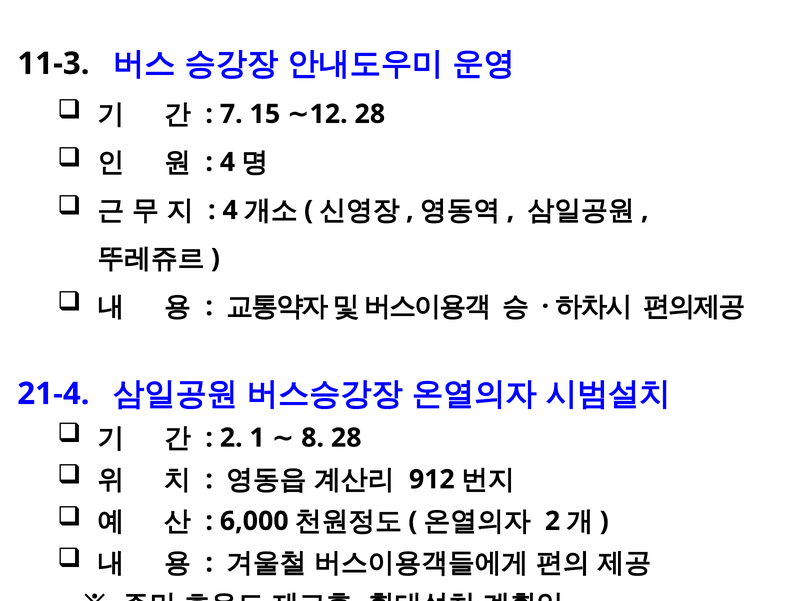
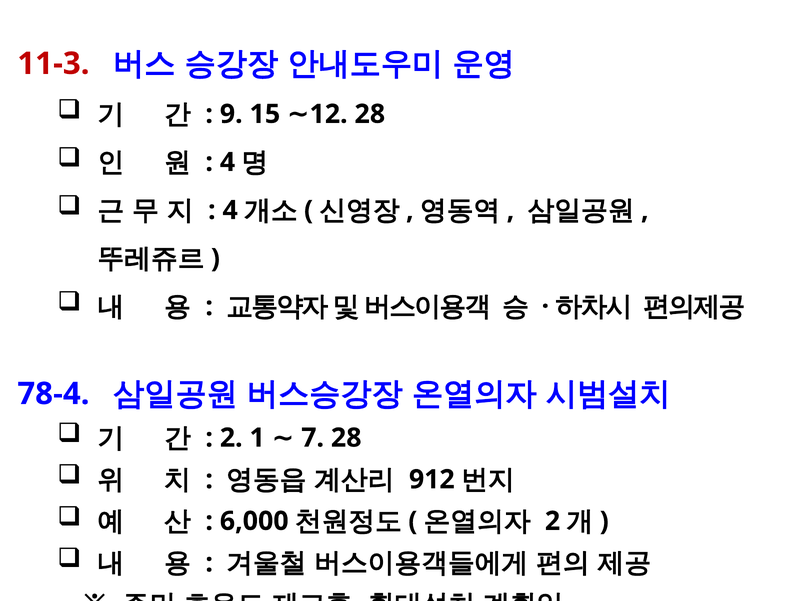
11-3 colour: black -> red
7: 7 -> 9
21-4: 21-4 -> 78-4
8: 8 -> 7
